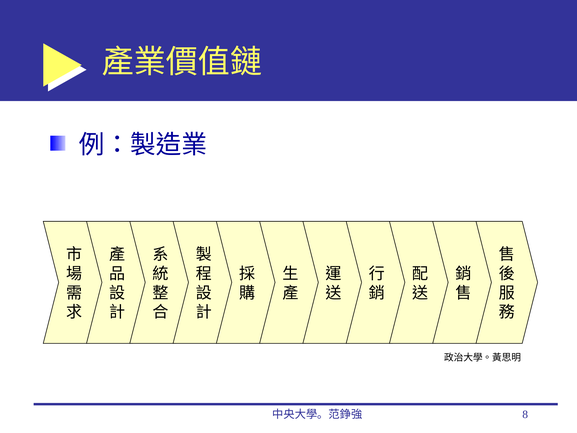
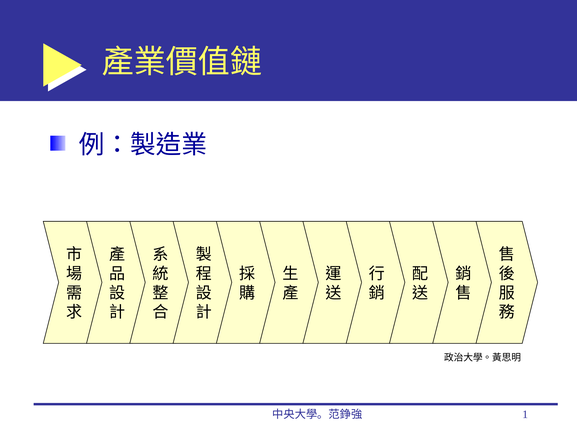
8: 8 -> 1
